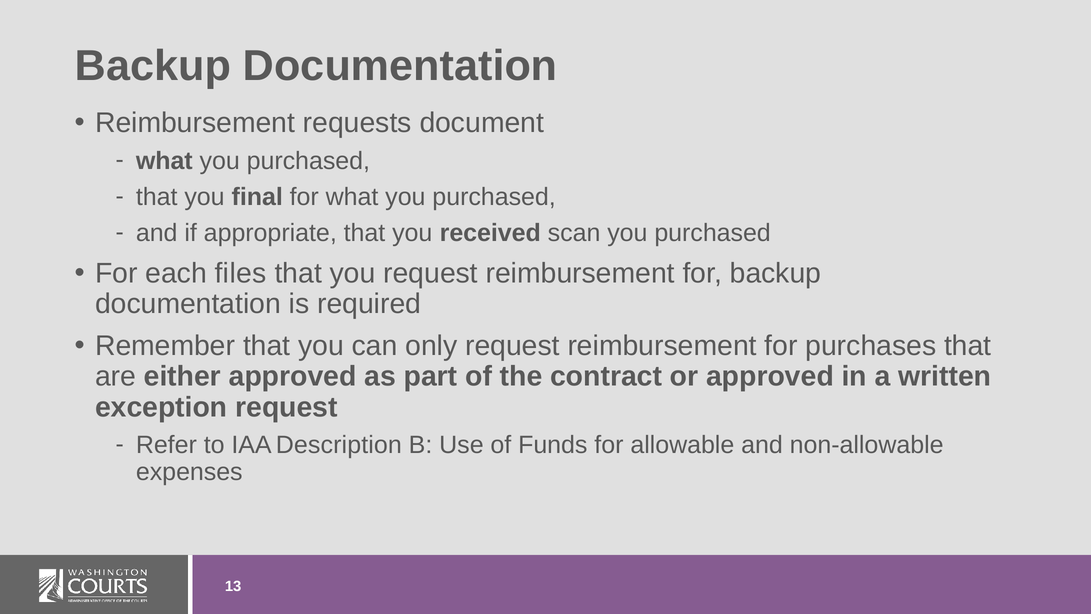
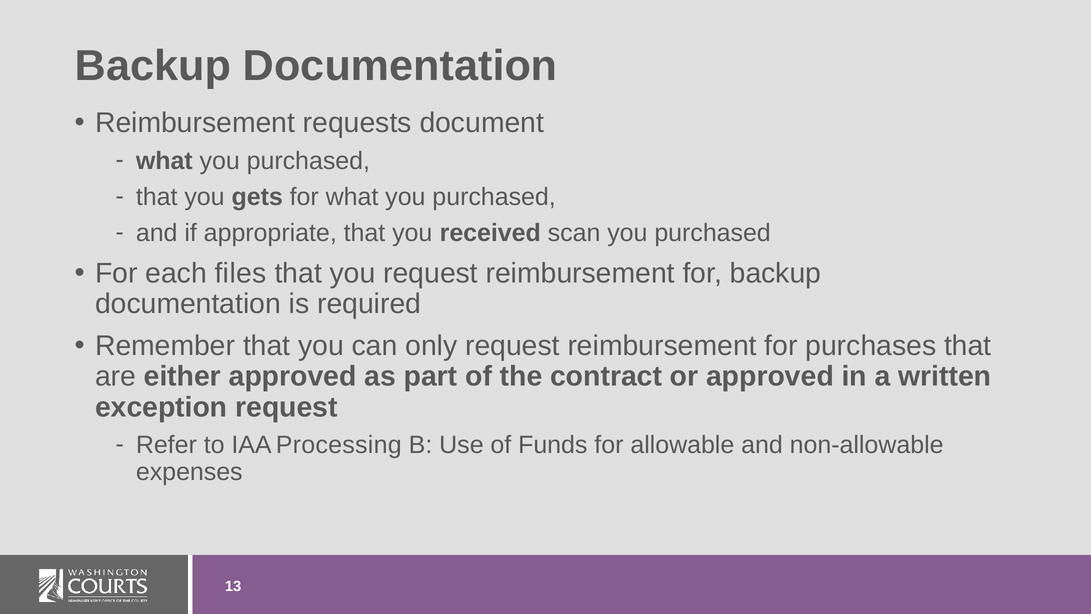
final: final -> gets
Description: Description -> Processing
